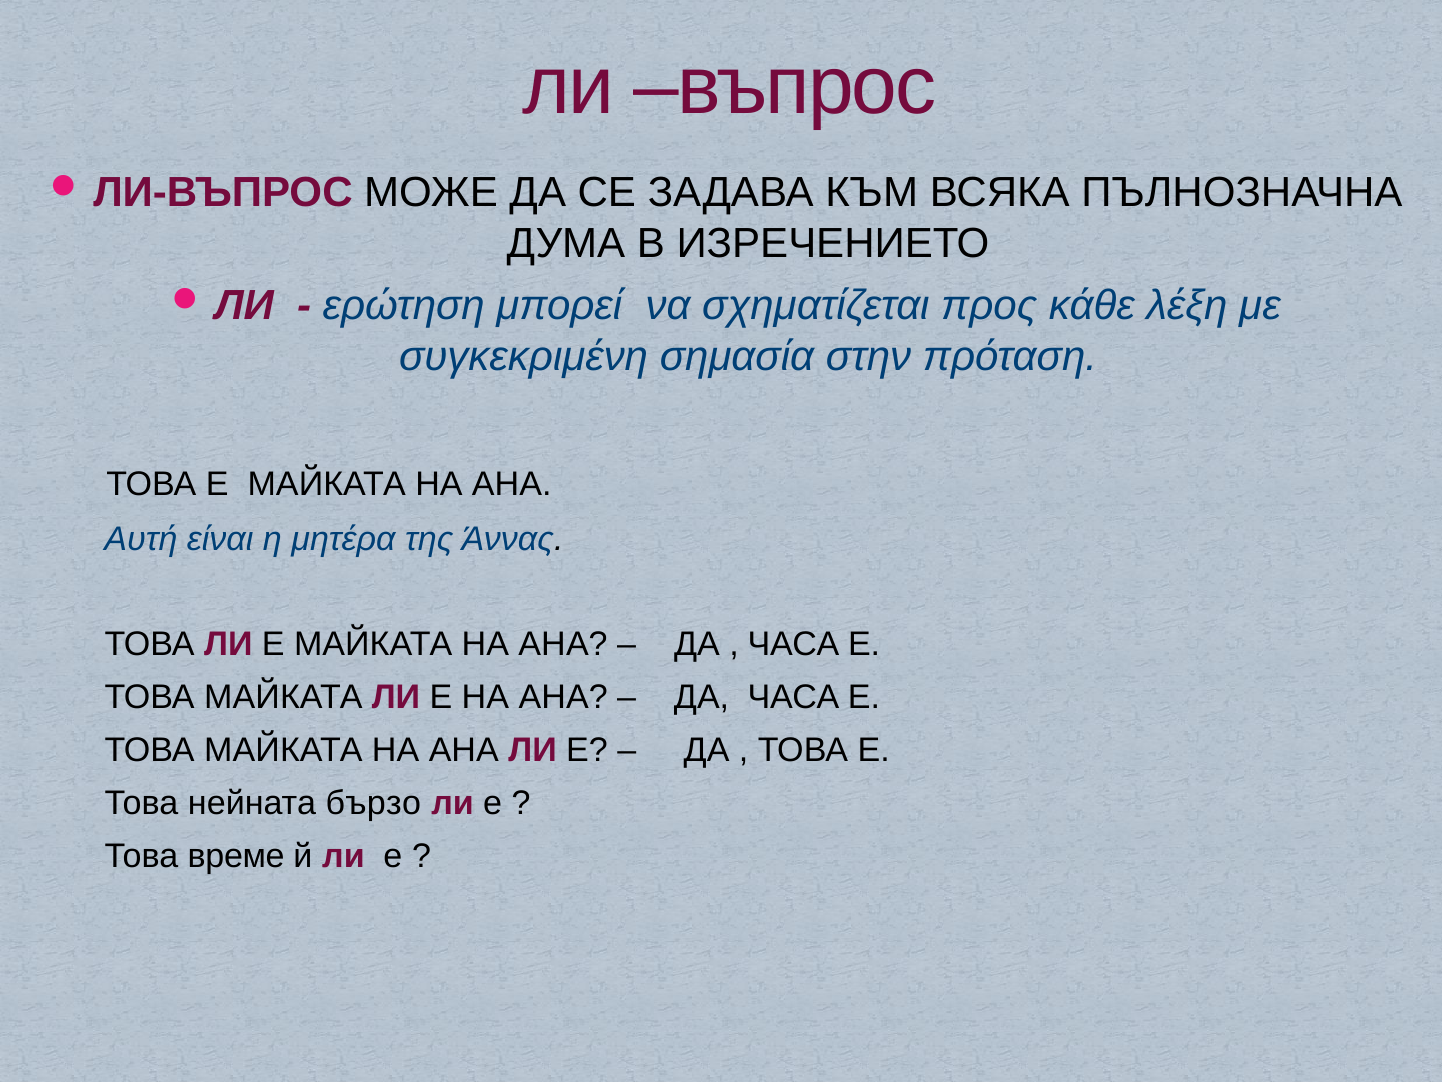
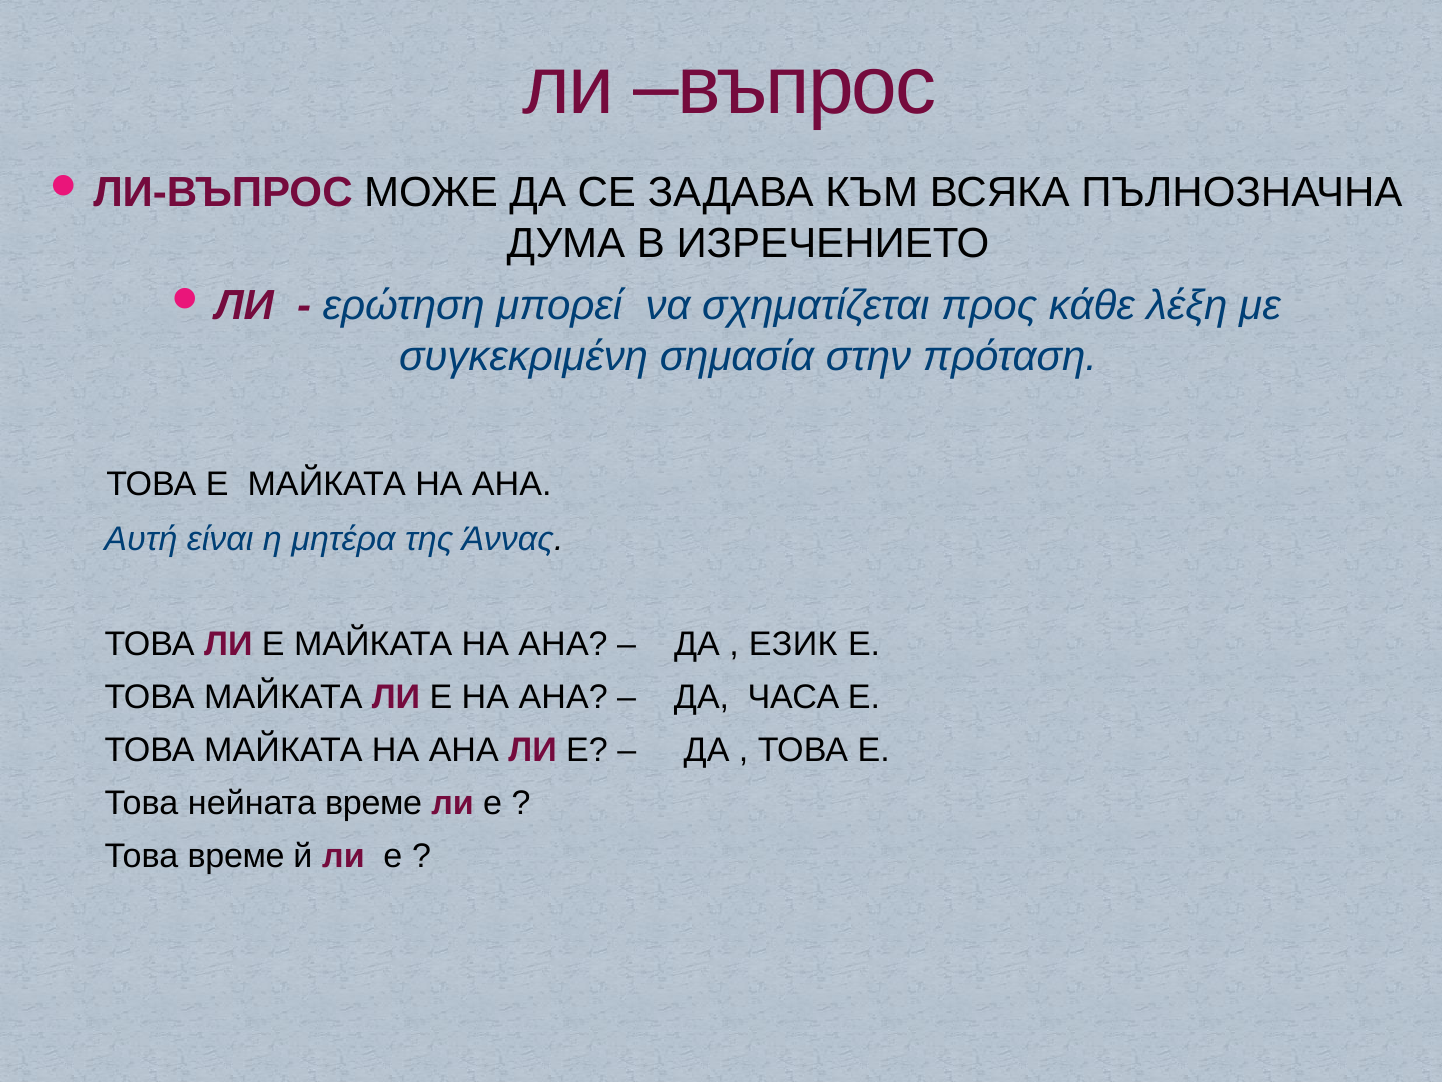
ЧАСА at (794, 644): ЧАСА -> ЕЗИК
нейната бързо: бързо -> време
